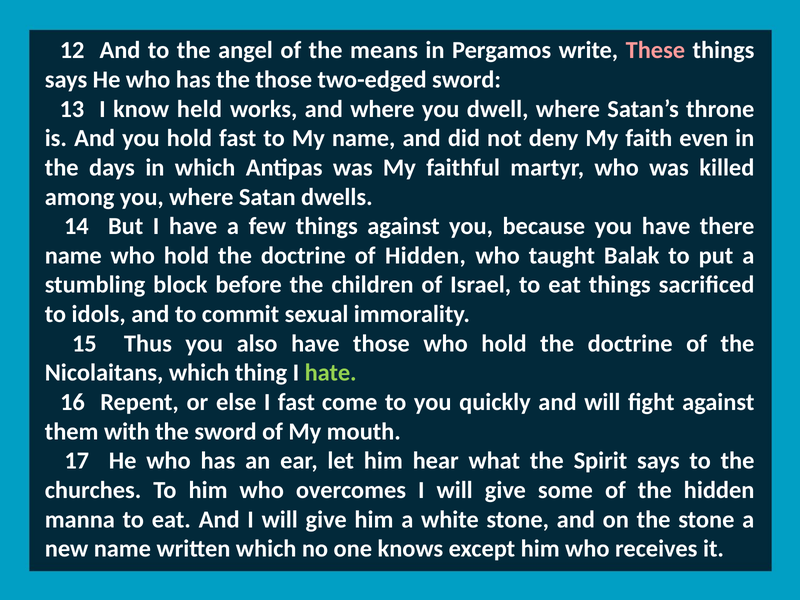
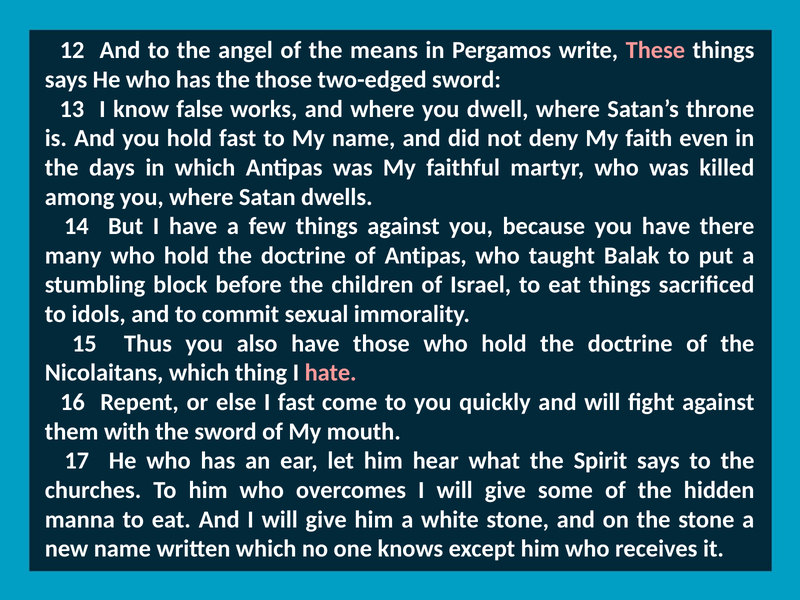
held: held -> false
name at (73, 256): name -> many
of Hidden: Hidden -> Antipas
hate colour: light green -> pink
